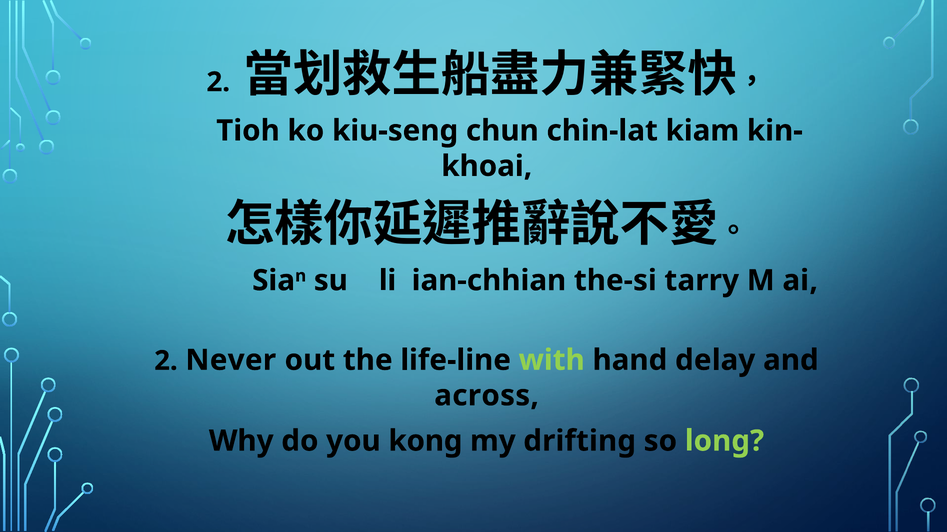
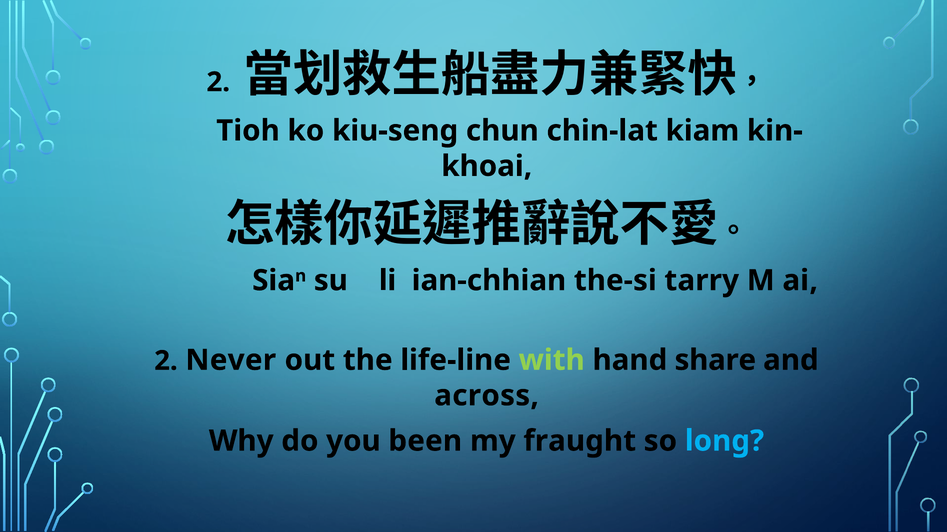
delay: delay -> share
kong: kong -> been
drifting: drifting -> fraught
long colour: light green -> light blue
